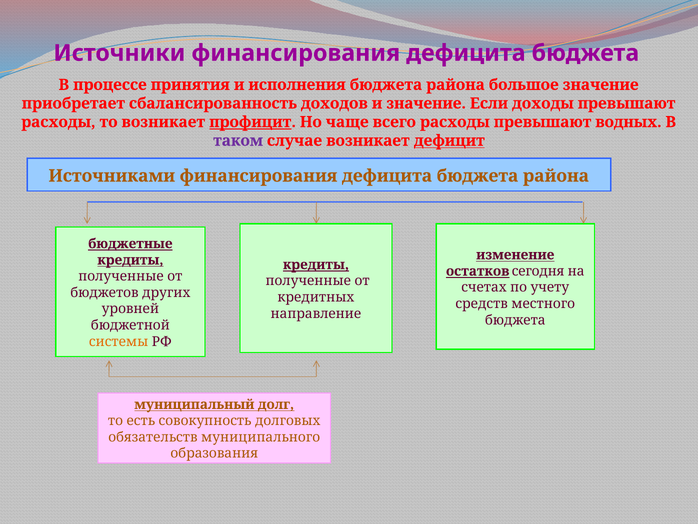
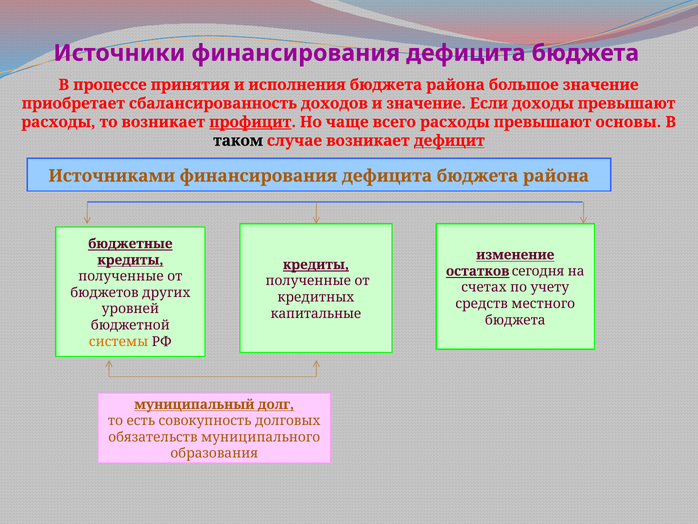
водных: водных -> основы
таком colour: purple -> black
направление: направление -> капитальные
